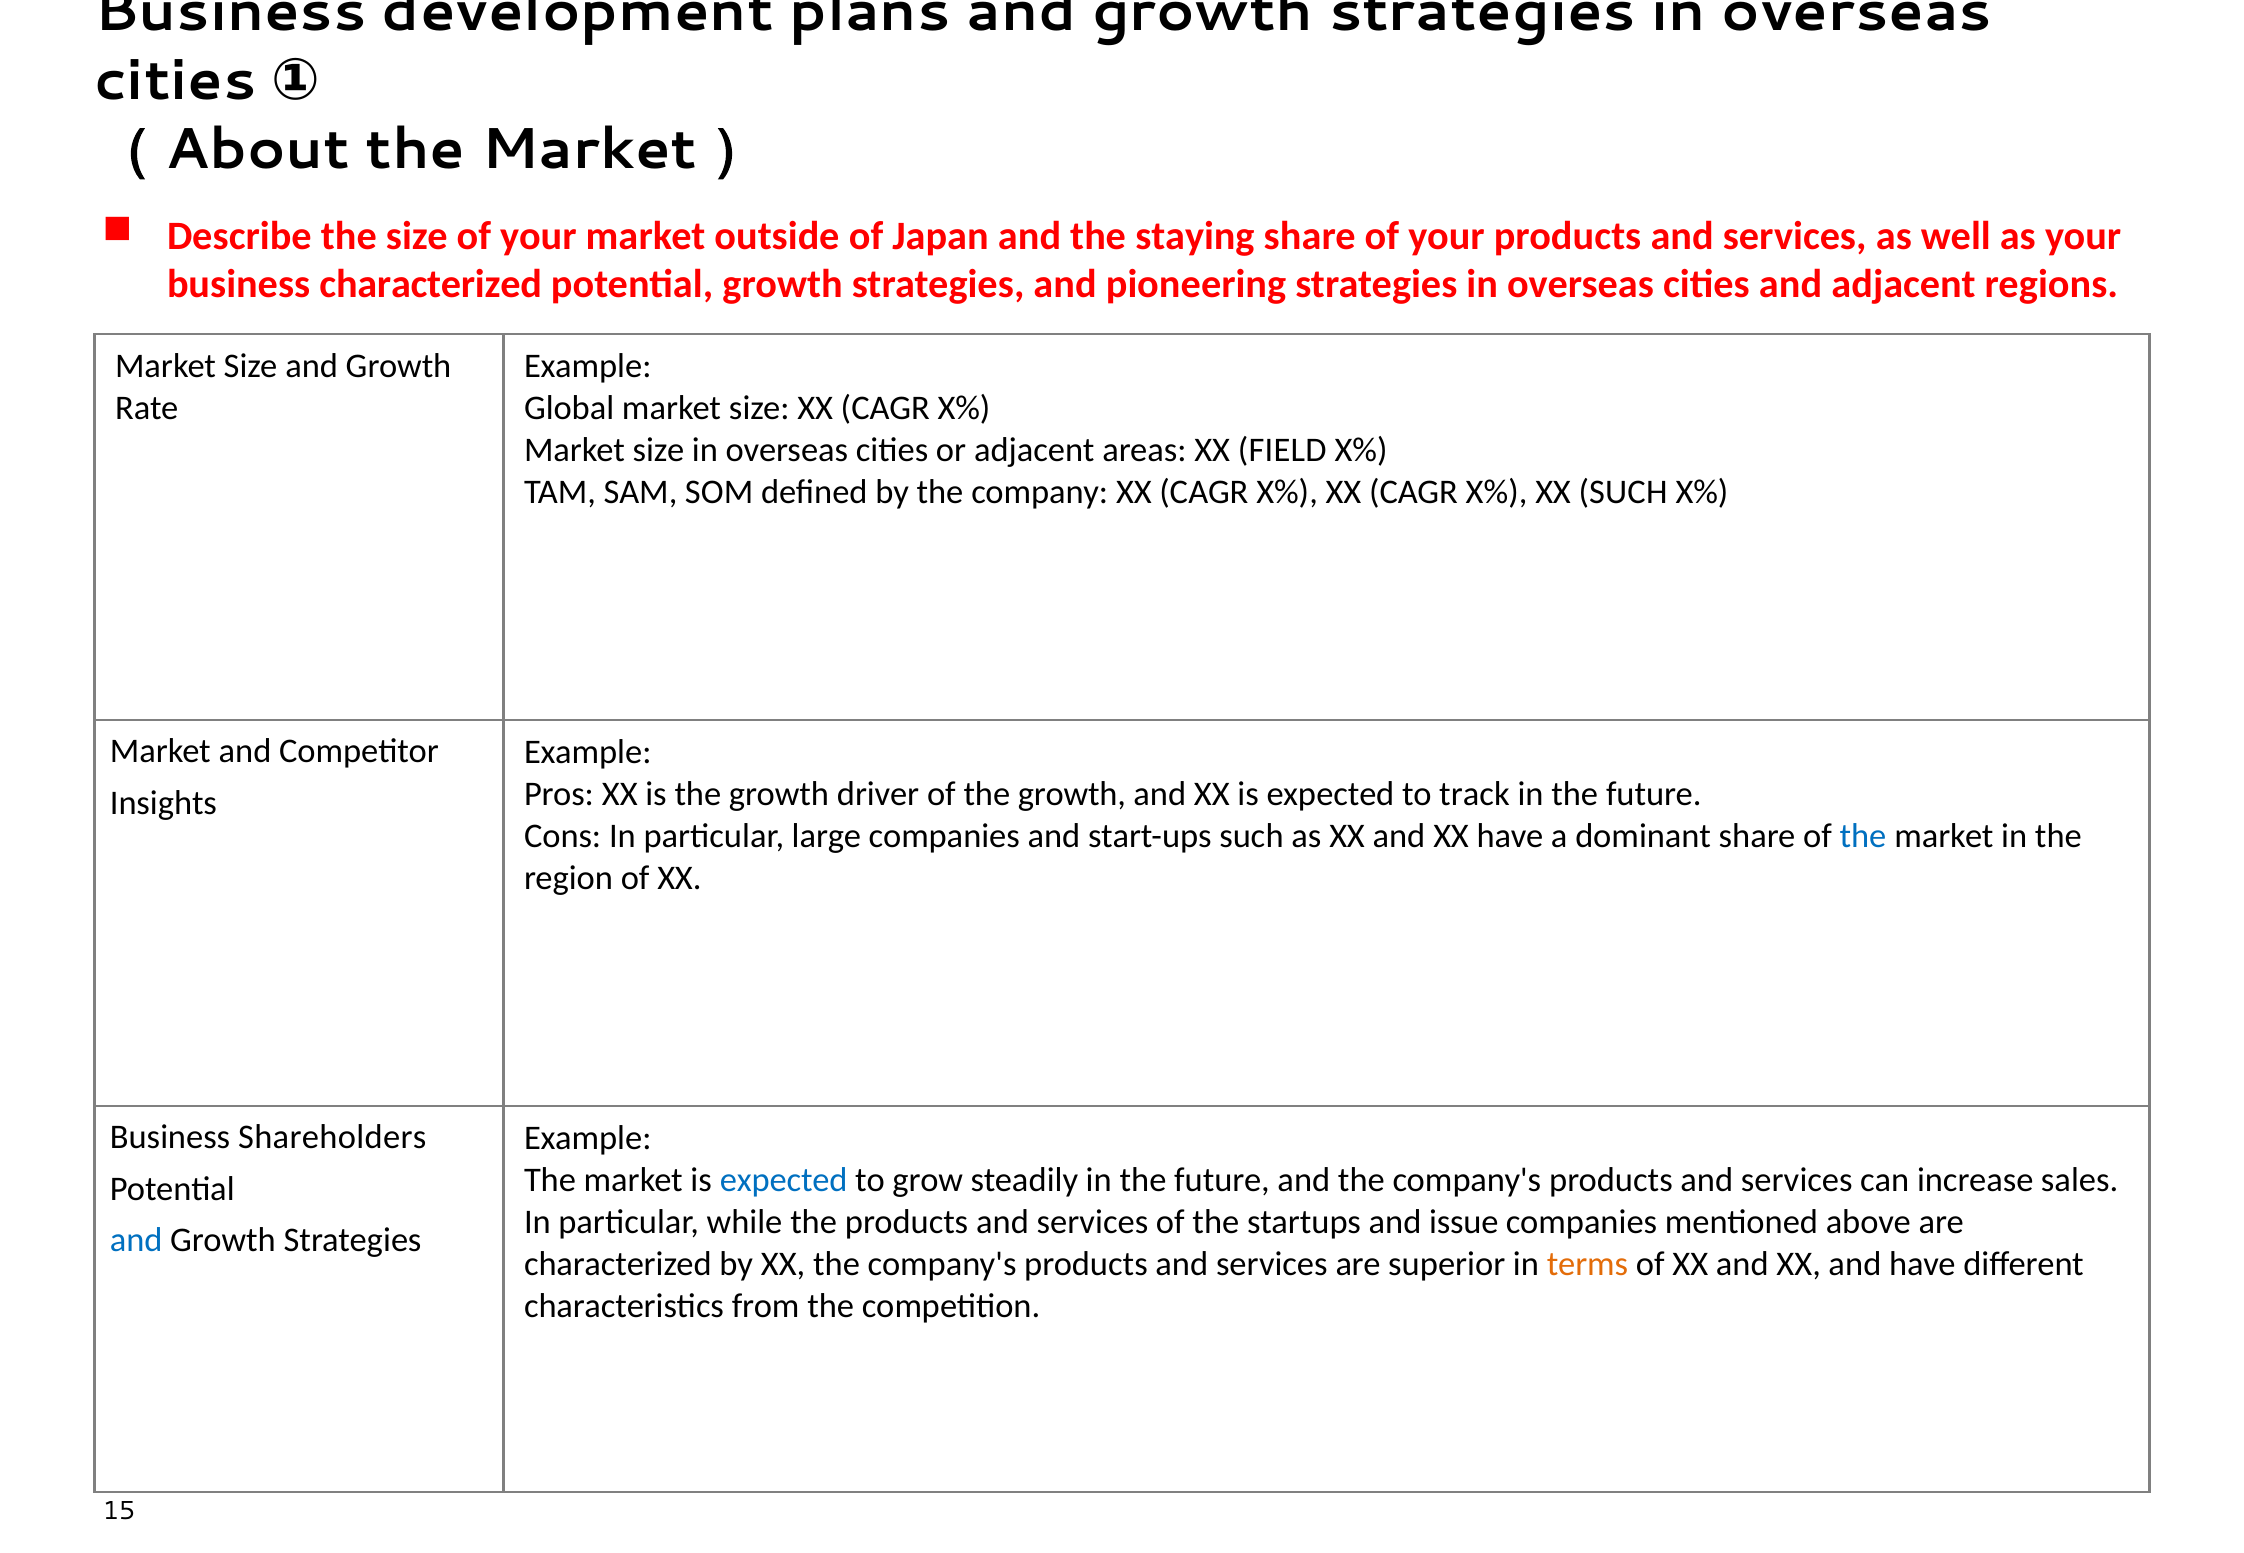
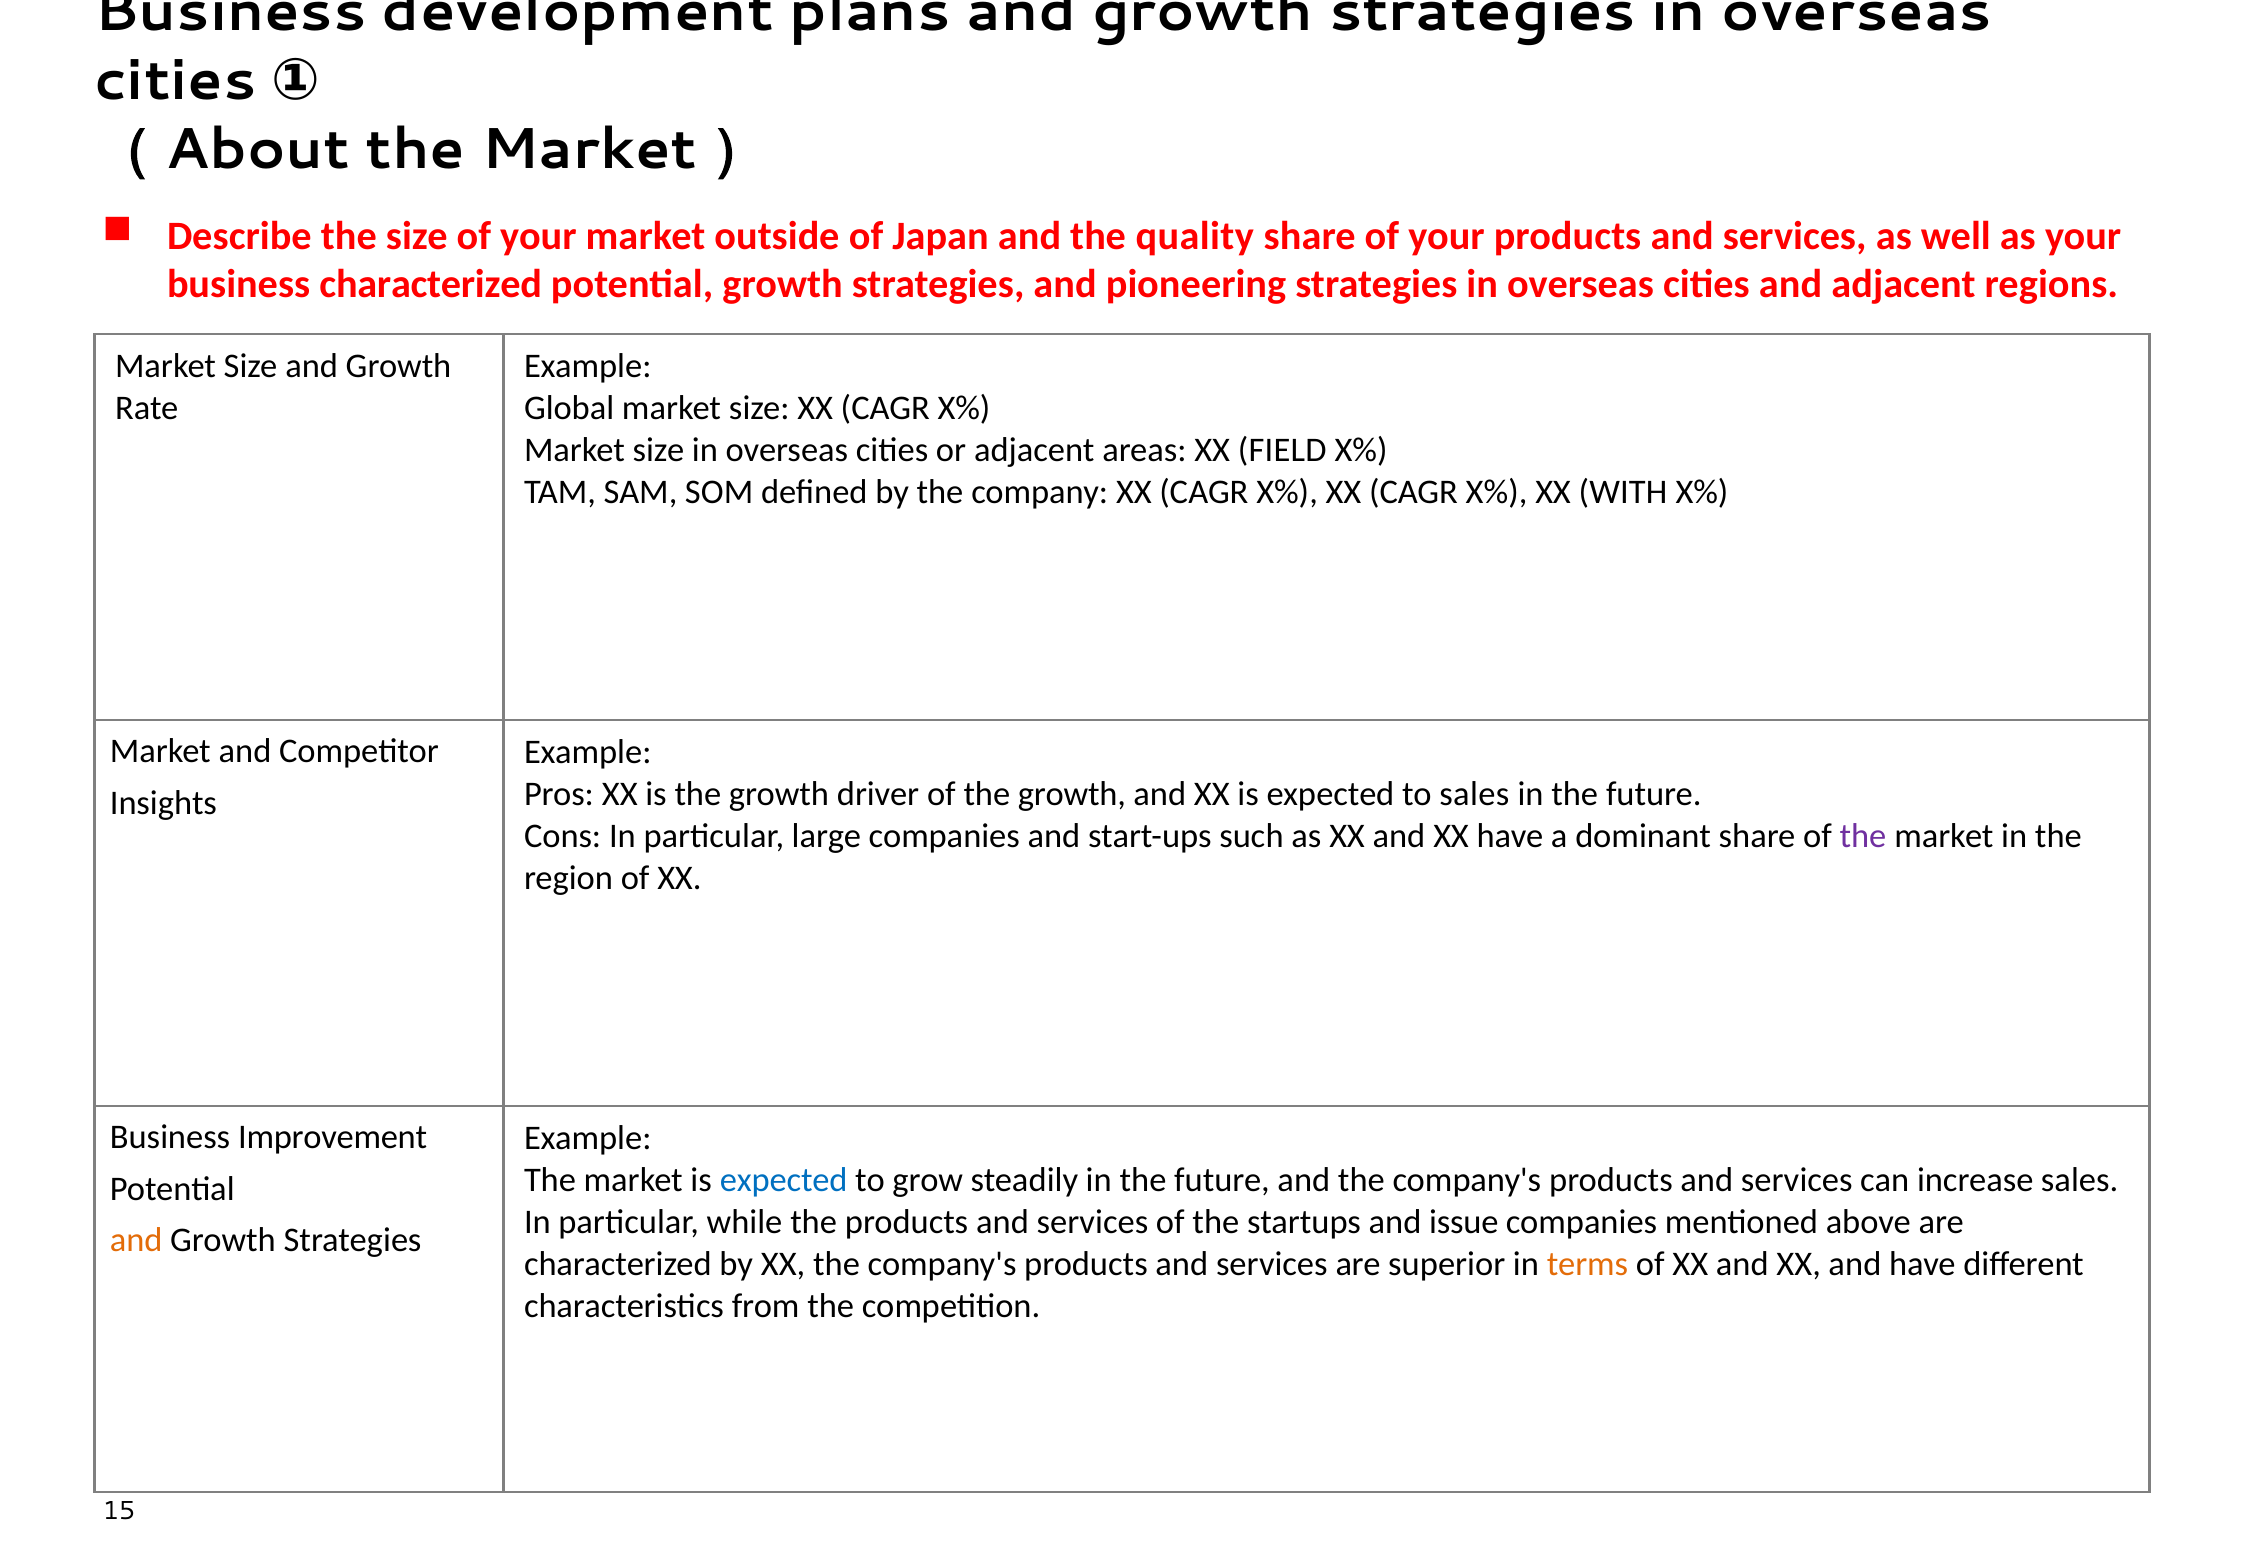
staying: staying -> quality
XX SUCH: SUCH -> WITH
to track: track -> sales
the at (1863, 836) colour: blue -> purple
Shareholders: Shareholders -> Improvement
and at (136, 1241) colour: blue -> orange
